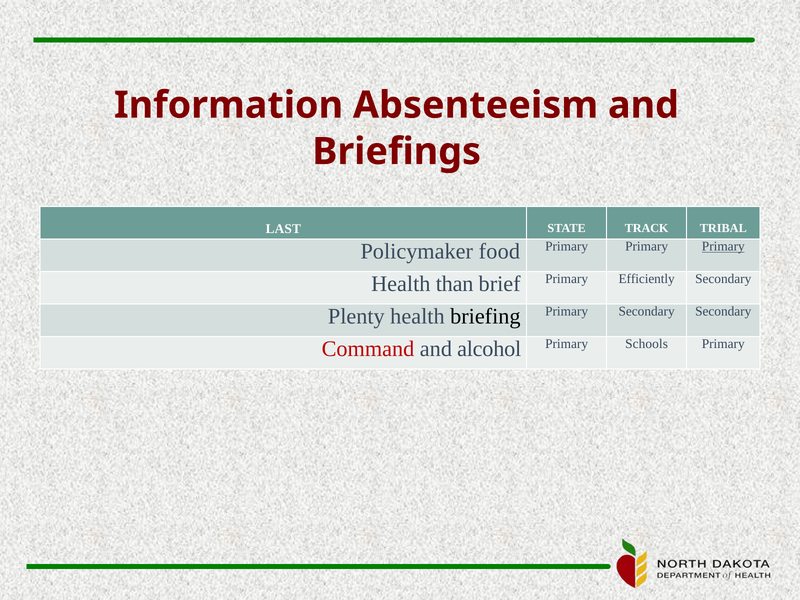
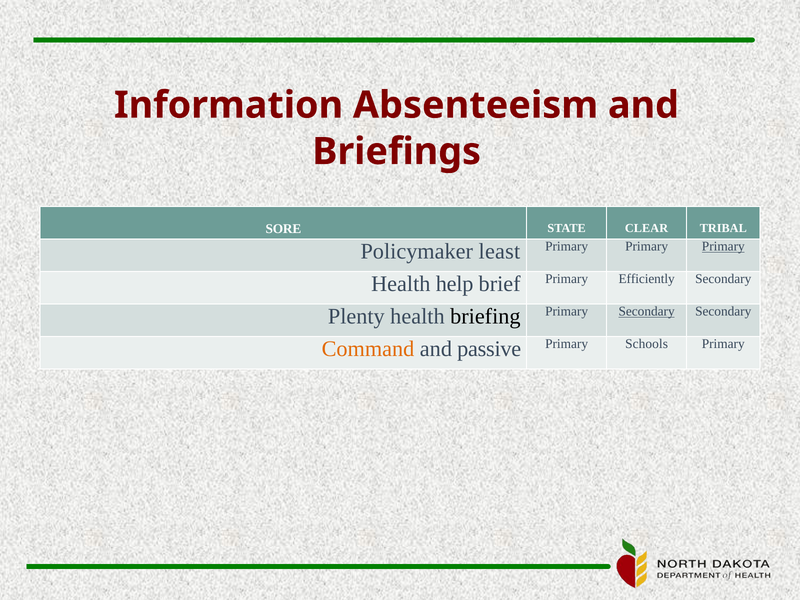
LAST: LAST -> SORE
TRACK: TRACK -> CLEAR
food: food -> least
than: than -> help
Secondary at (647, 311) underline: none -> present
Command colour: red -> orange
alcohol: alcohol -> passive
